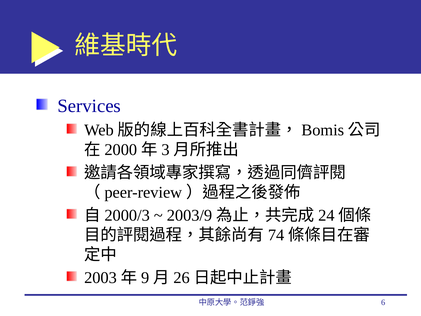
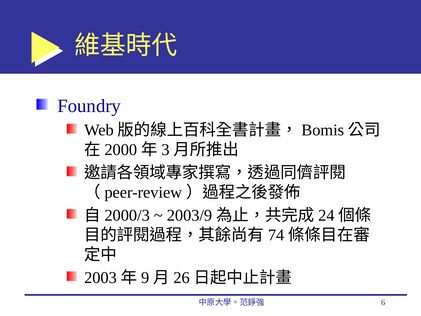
Services: Services -> Foundry
